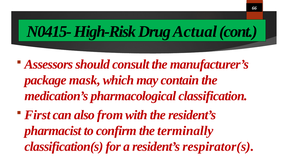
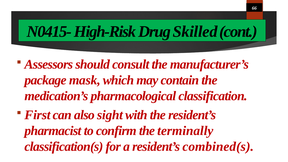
Actual: Actual -> Skilled
from: from -> sight
respirator(s: respirator(s -> combined(s
